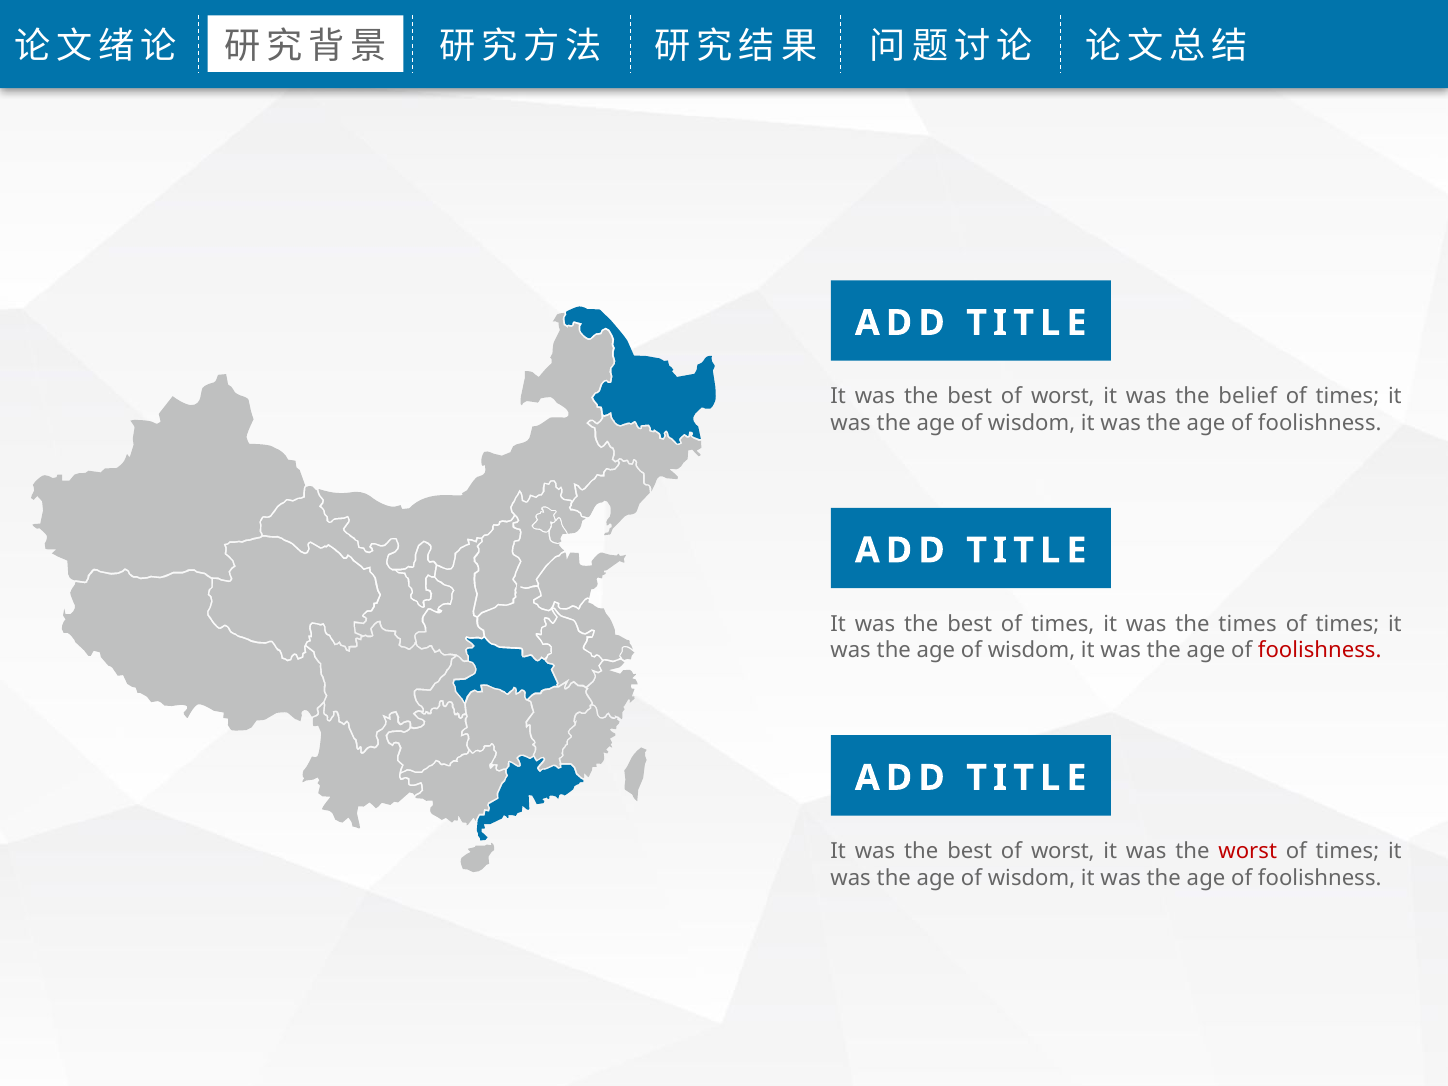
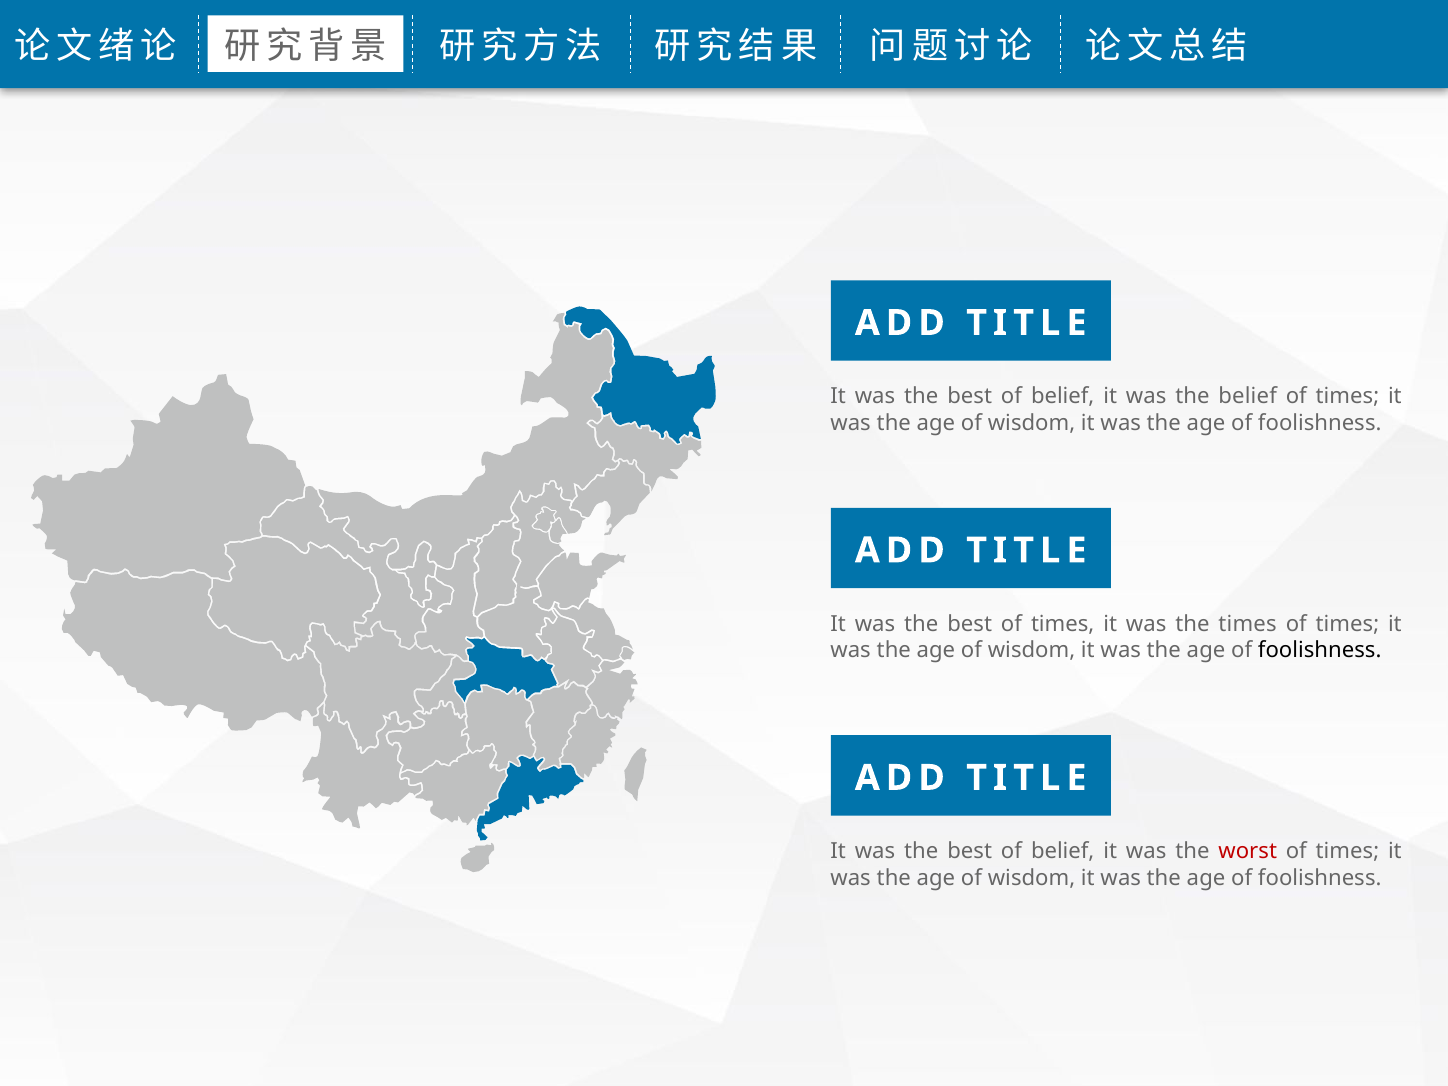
worst at (1063, 396): worst -> belief
foolishness at (1320, 650) colour: red -> black
worst at (1063, 851): worst -> belief
